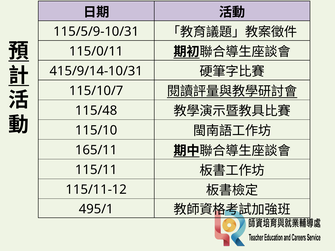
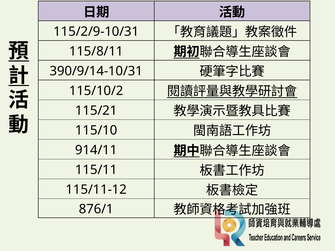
115/5/9-10/31: 115/5/9-10/31 -> 115/2/9-10/31
115/0/11: 115/0/11 -> 115/8/11
415/9/14-10/31: 415/9/14-10/31 -> 390/9/14-10/31
115/10/7: 115/10/7 -> 115/10/2
115/48: 115/48 -> 115/21
165/11: 165/11 -> 914/11
495/1: 495/1 -> 876/1
